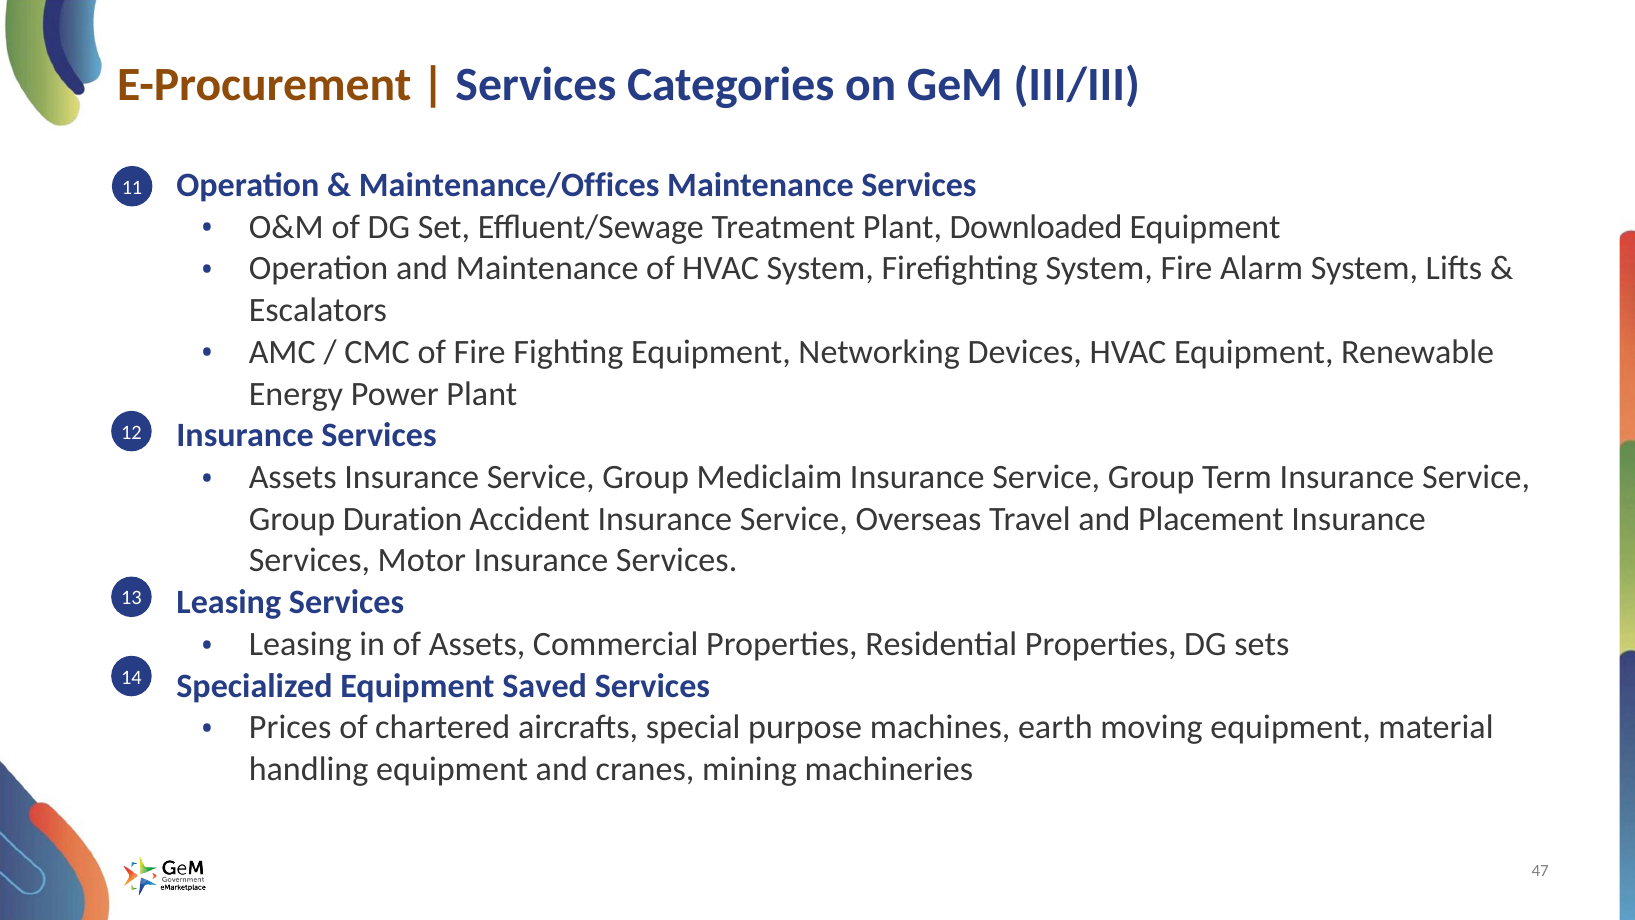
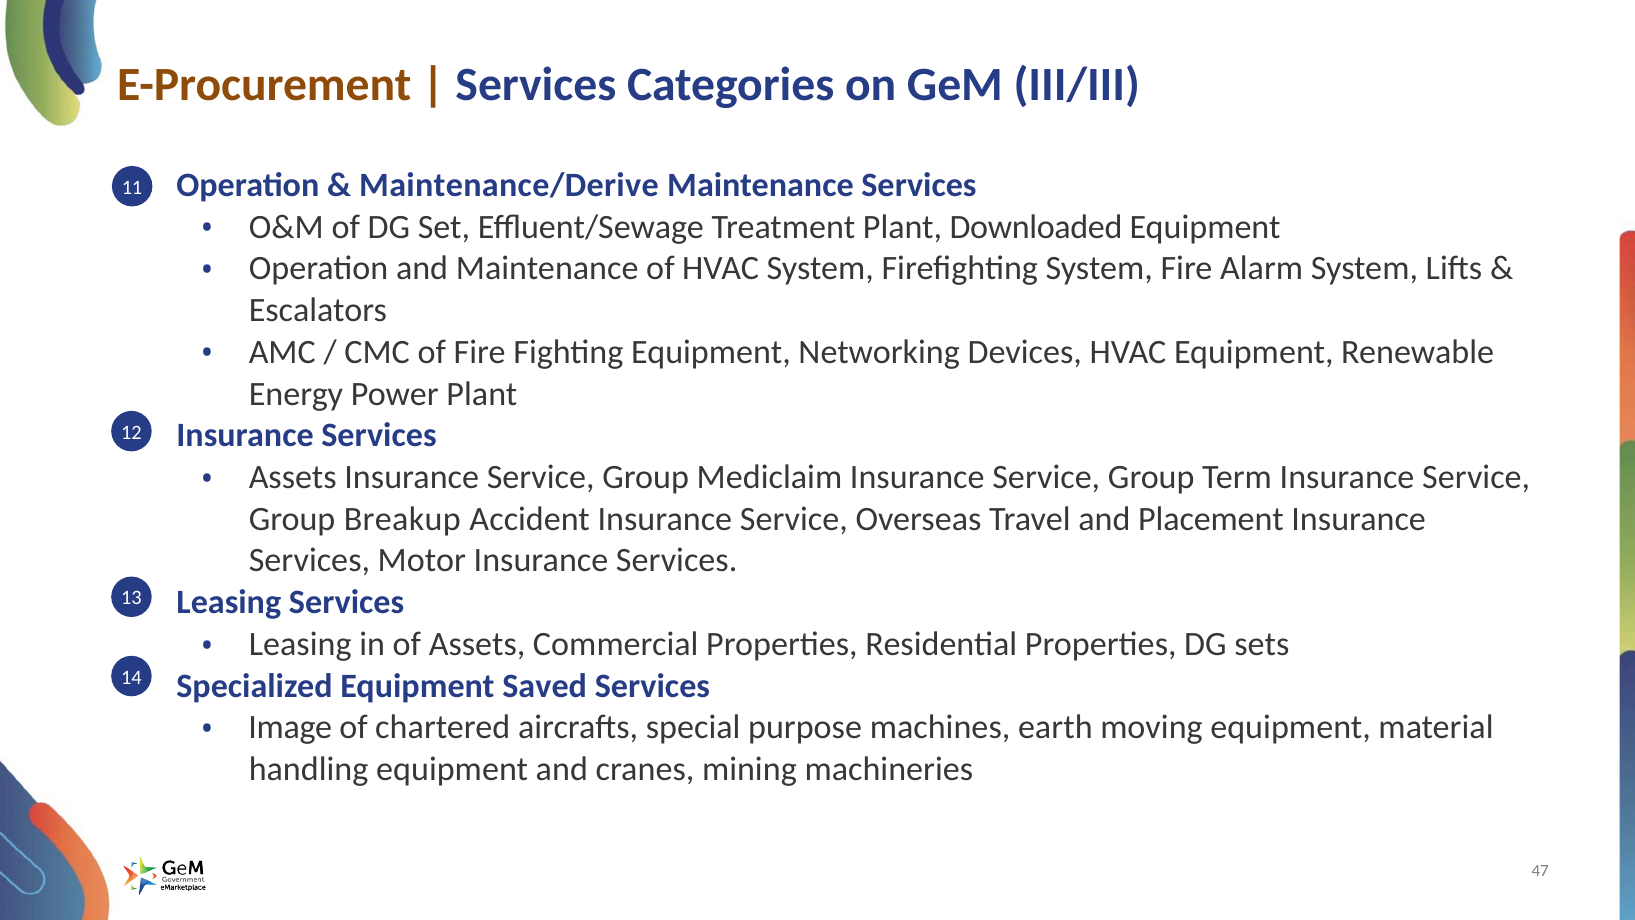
Maintenance/Offices: Maintenance/Offices -> Maintenance/Derive
Duration: Duration -> Breakup
Prices: Prices -> Image
